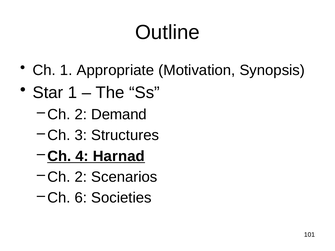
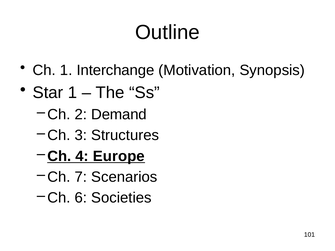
Appropriate: Appropriate -> Interchange
Harnad: Harnad -> Europe
2 at (81, 177): 2 -> 7
